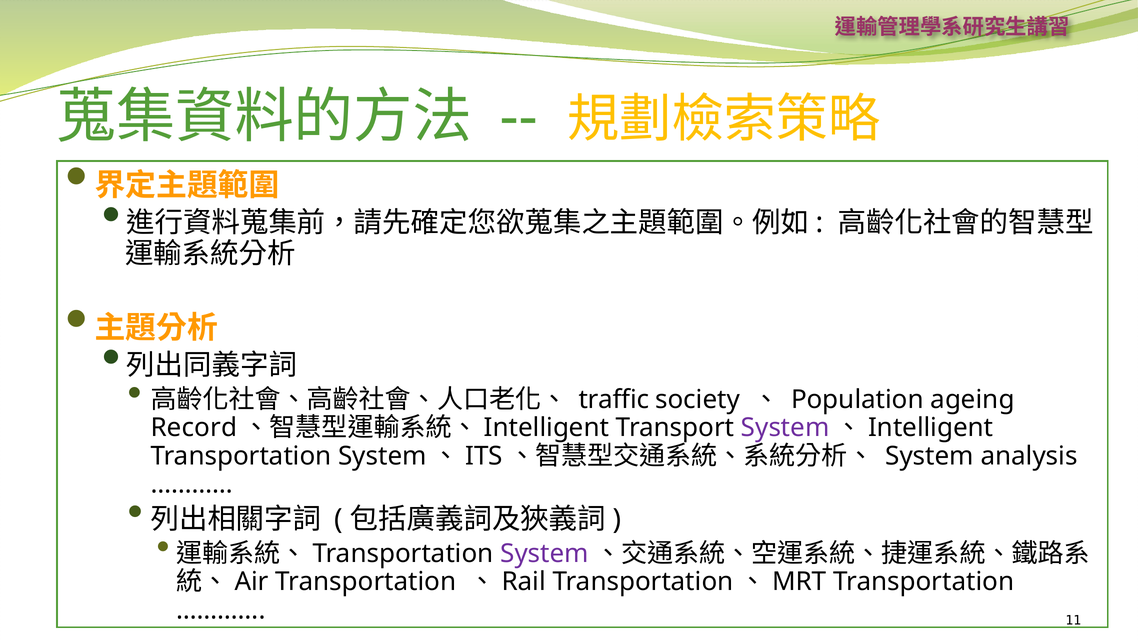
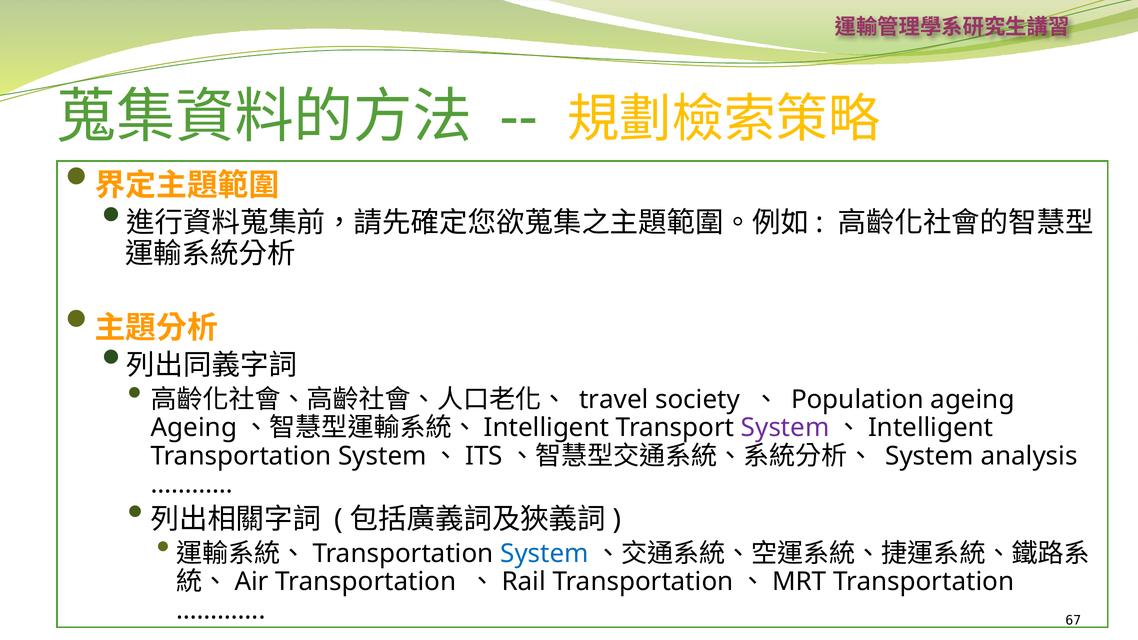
traffic: traffic -> travel
Record at (194, 428): Record -> Ageing
System at (544, 554) colour: purple -> blue
11: 11 -> 67
